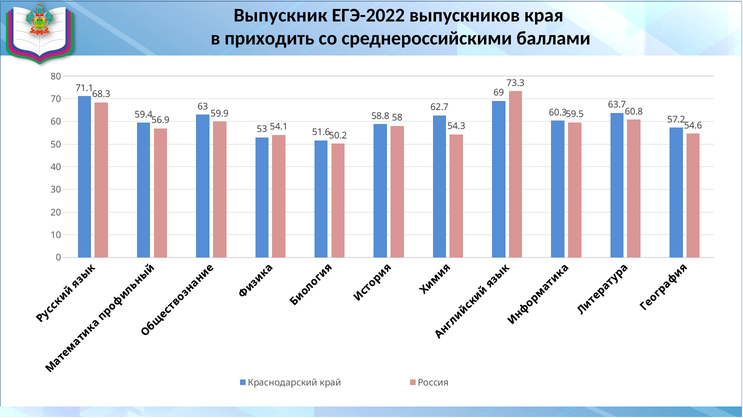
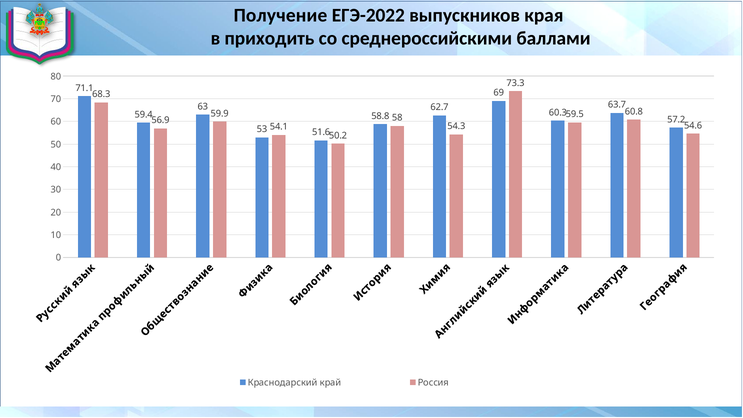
Выпускник: Выпускник -> Получение
